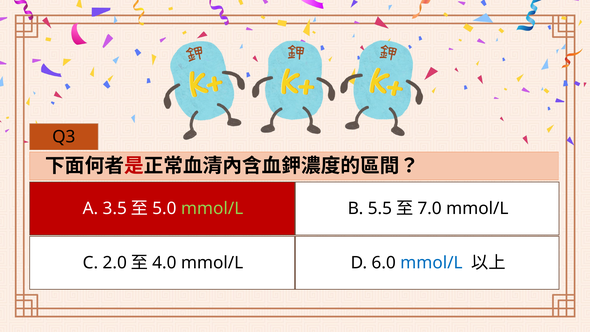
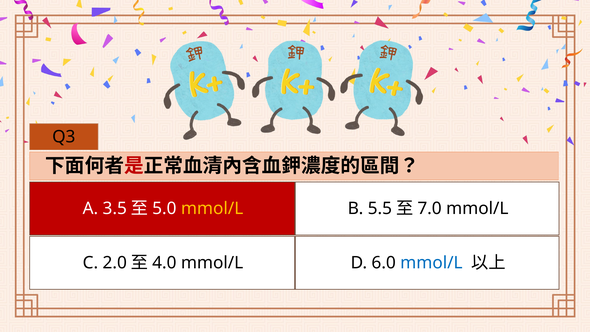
mmol/L at (212, 208) colour: light green -> yellow
